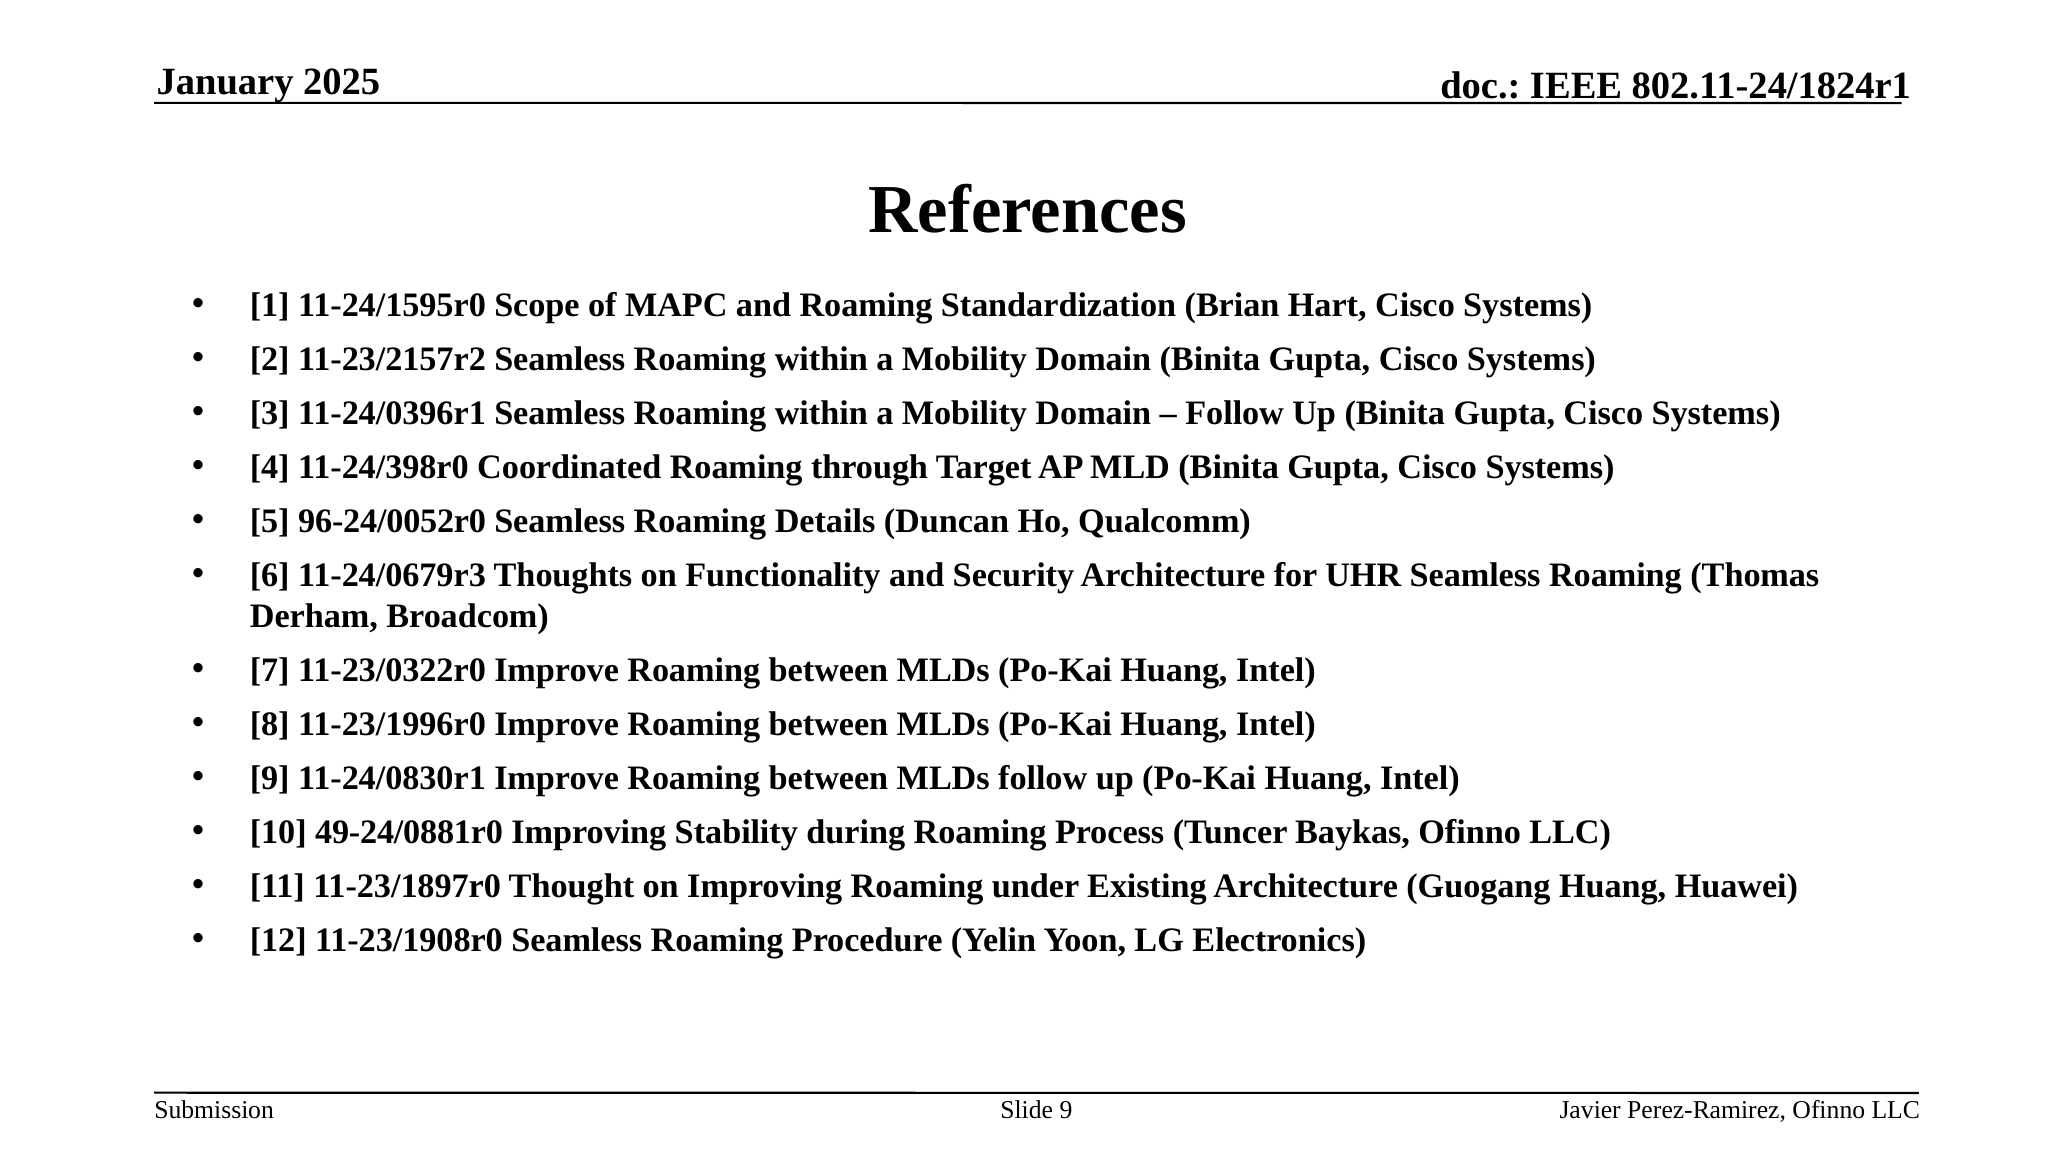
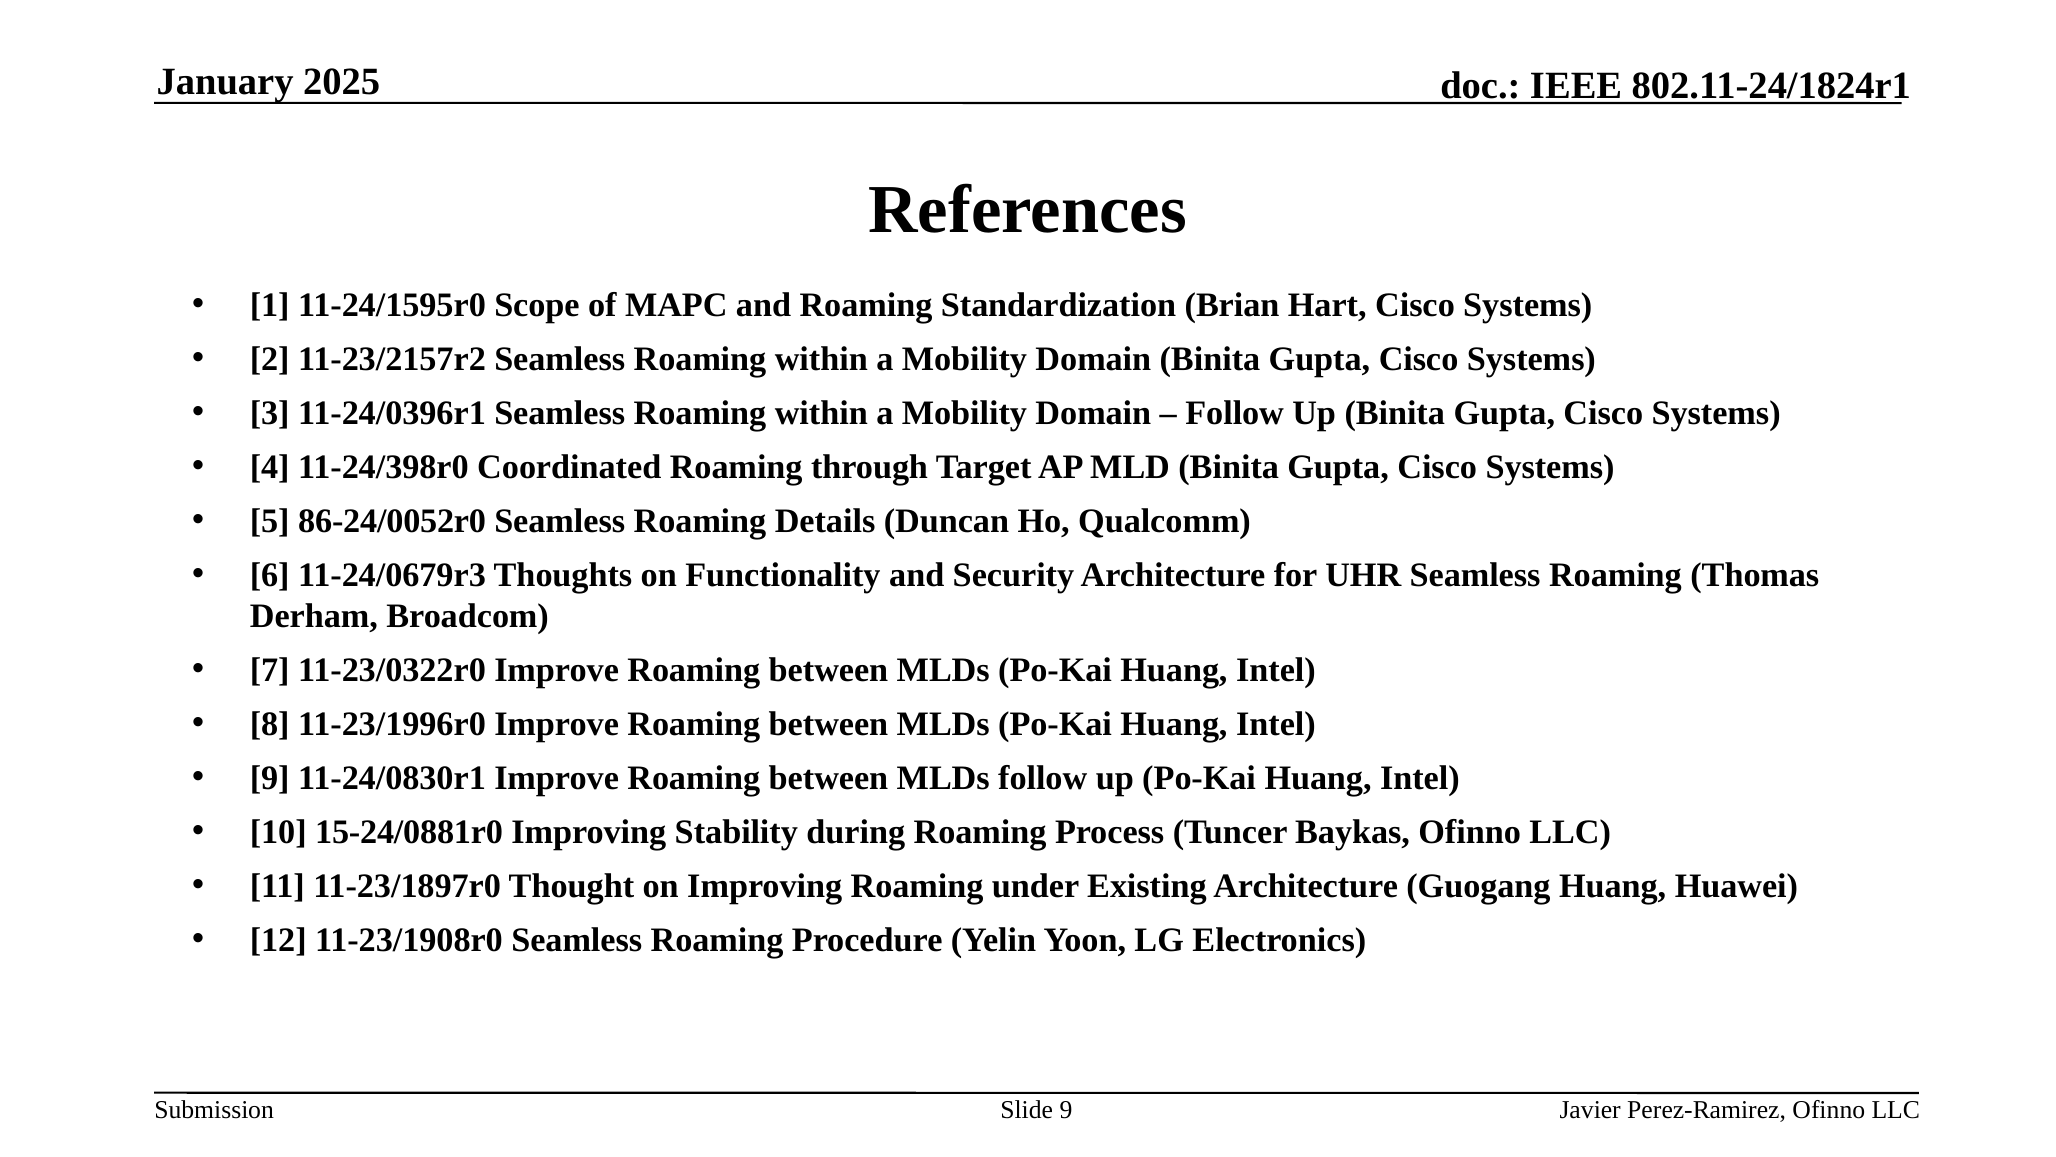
96-24/0052r0: 96-24/0052r0 -> 86-24/0052r0
49-24/0881r0: 49-24/0881r0 -> 15-24/0881r0
